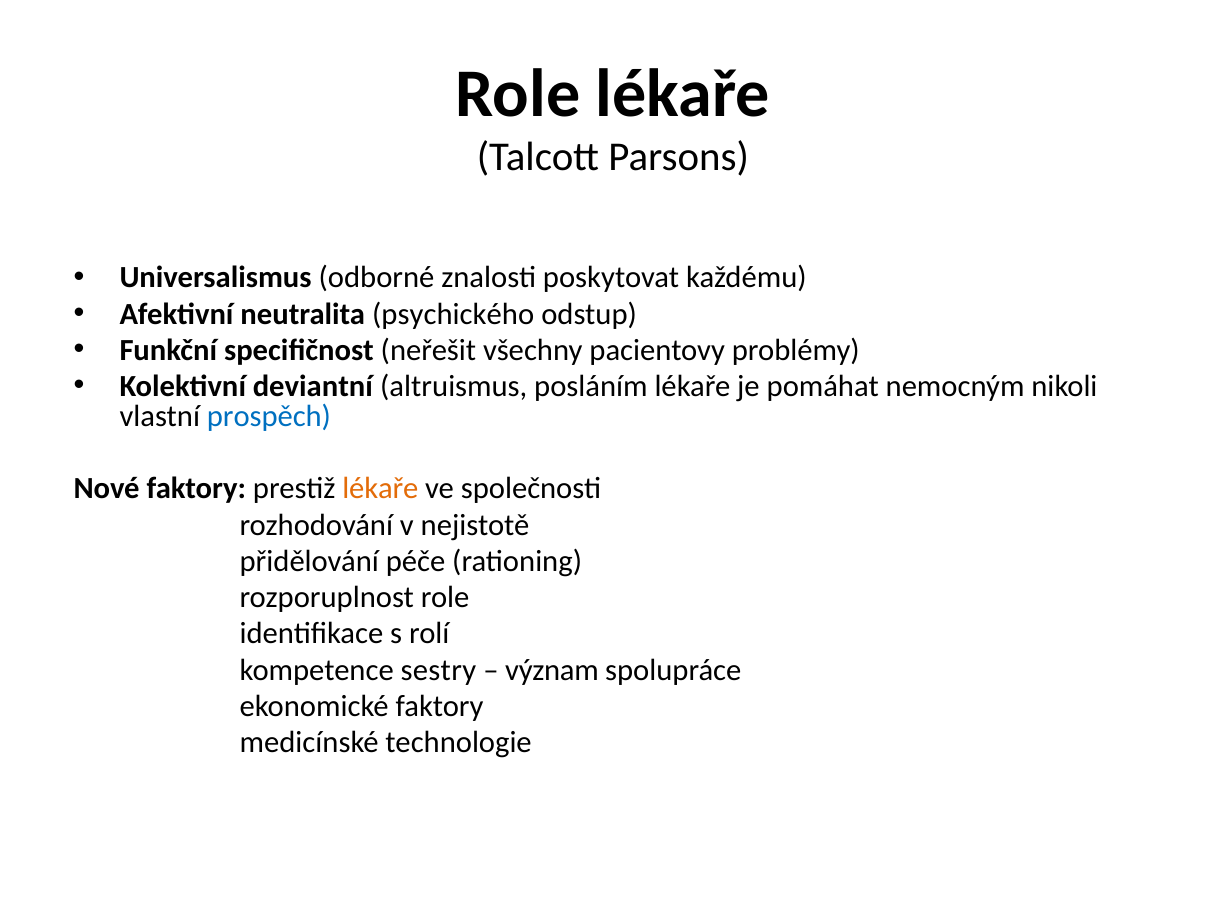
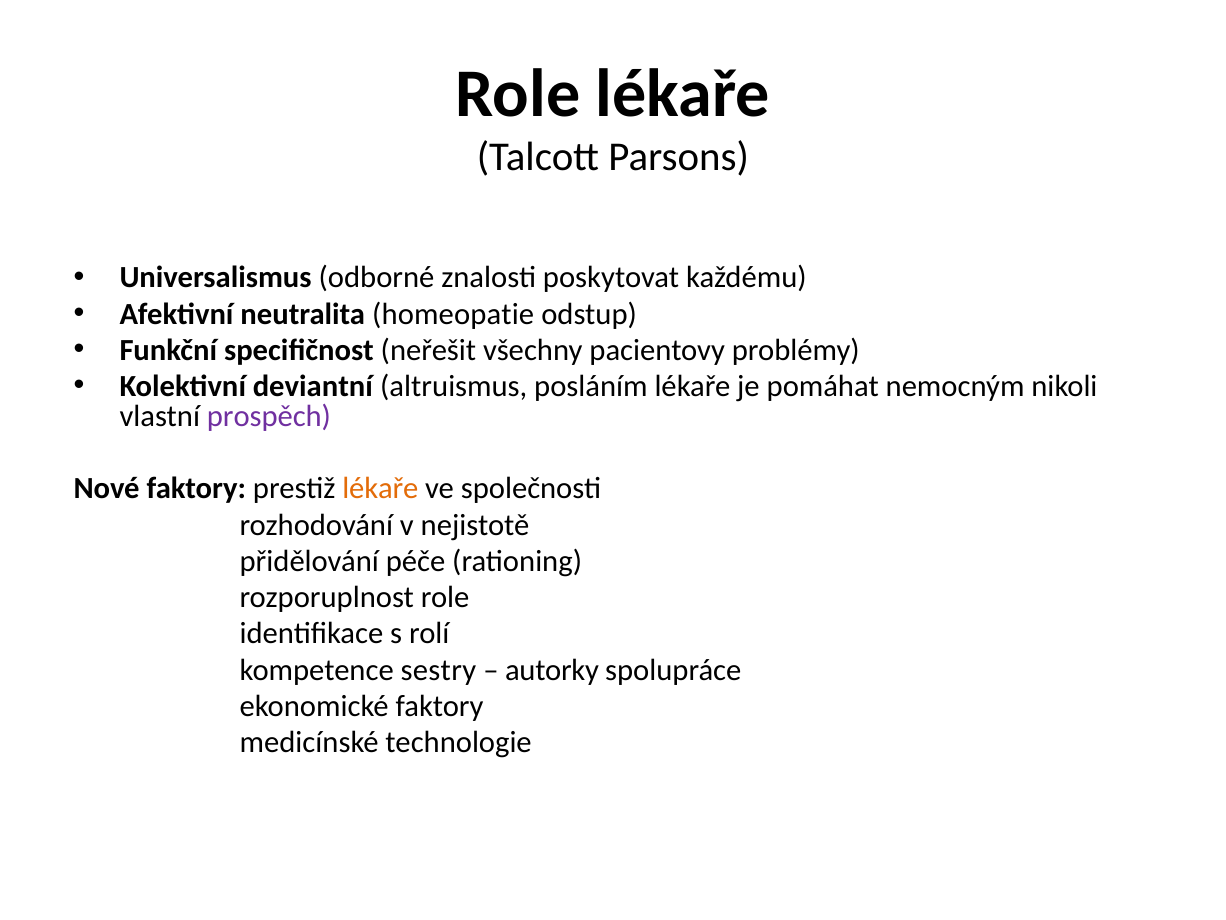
psychického: psychického -> homeopatie
prospěch colour: blue -> purple
význam: význam -> autorky
